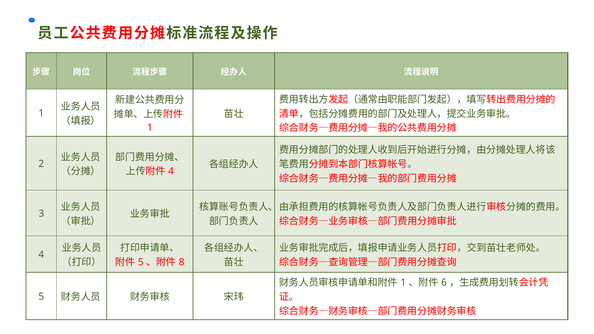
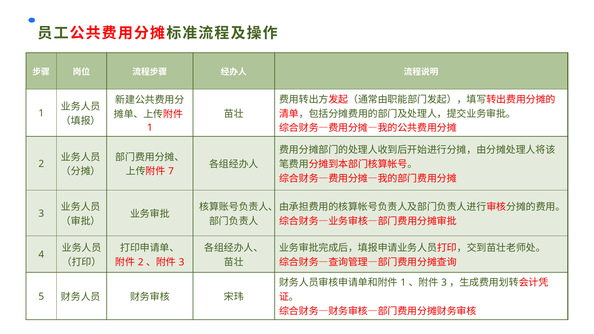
4 at (171, 171): 4 -> 7
5 at (141, 262): 5 -> 2
8 at (182, 262): 8 -> 3
6 at (444, 283): 6 -> 3
